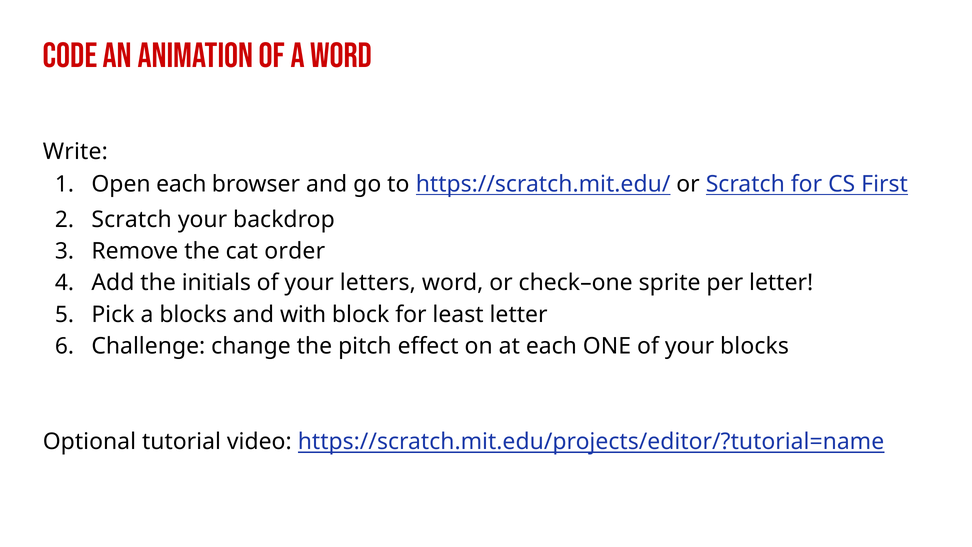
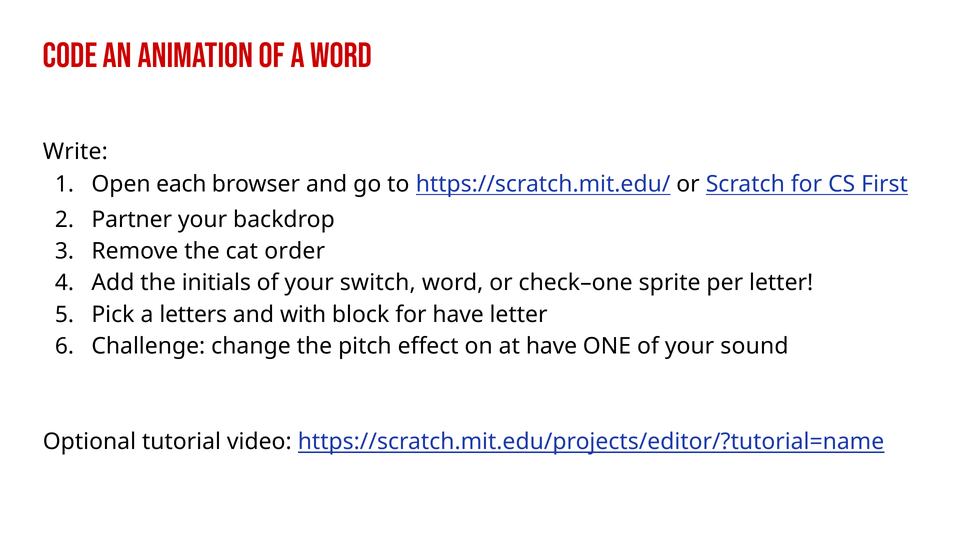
Scratch at (132, 219): Scratch -> Partner
letters: letters -> switch
a blocks: blocks -> letters
for least: least -> have
at each: each -> have
your blocks: blocks -> sound
